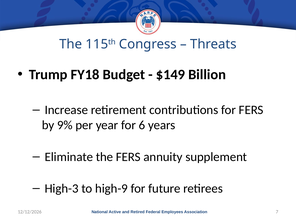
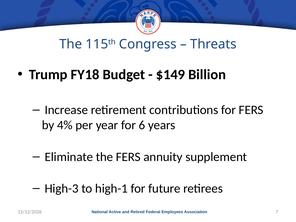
9%: 9% -> 4%
high-9: high-9 -> high-1
